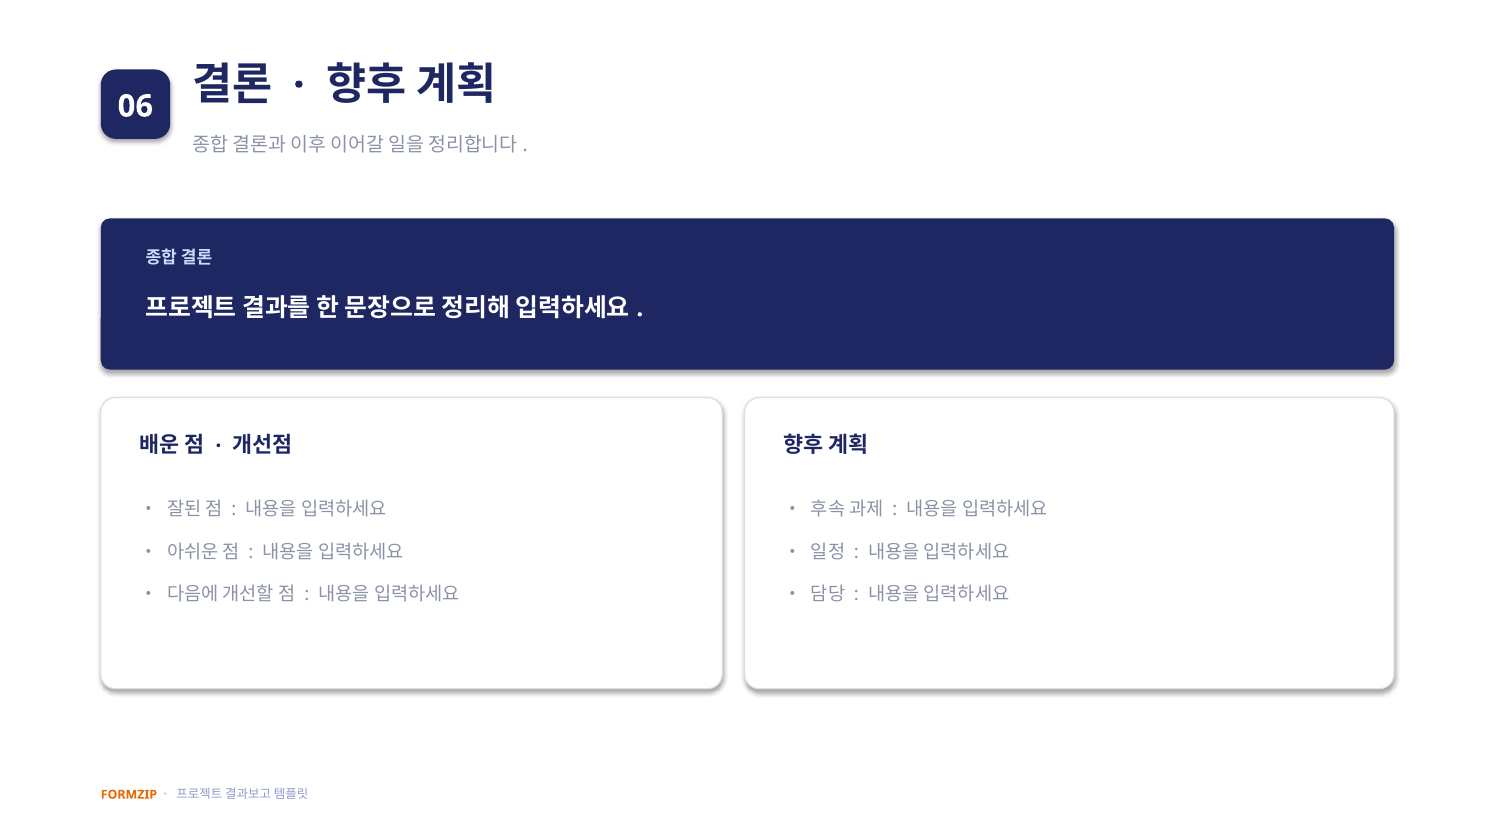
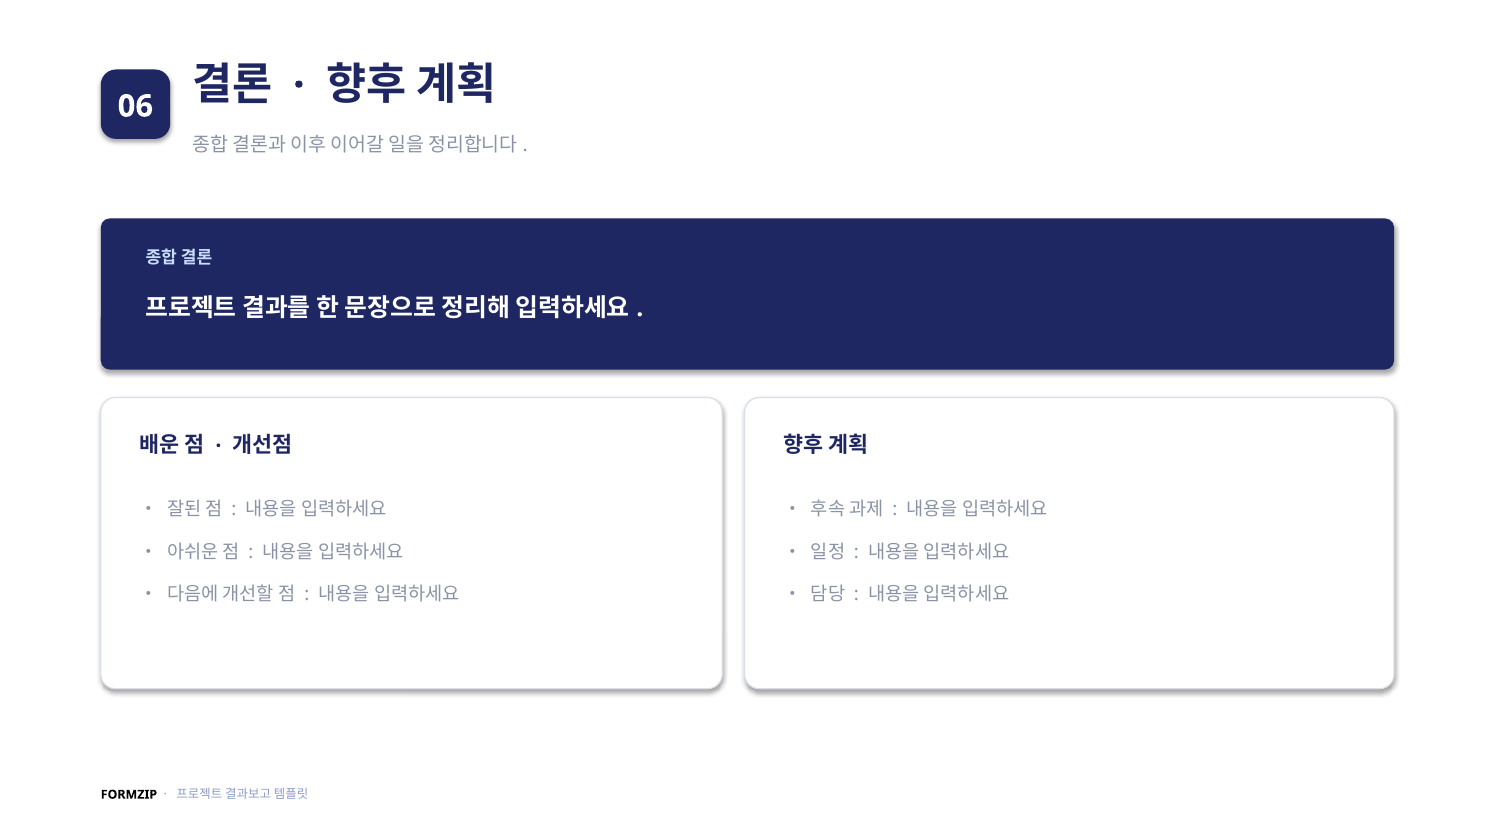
FORMZIP colour: orange -> black
